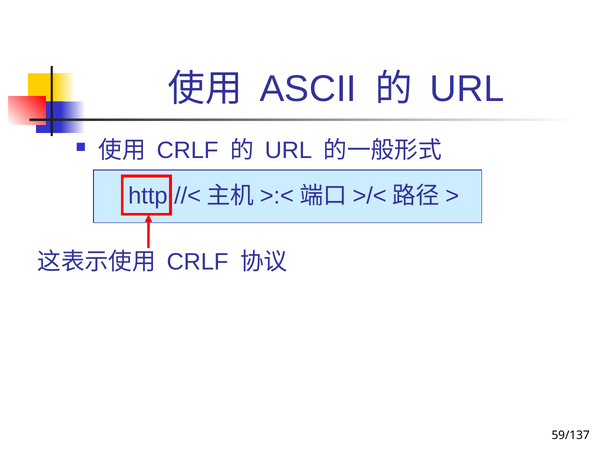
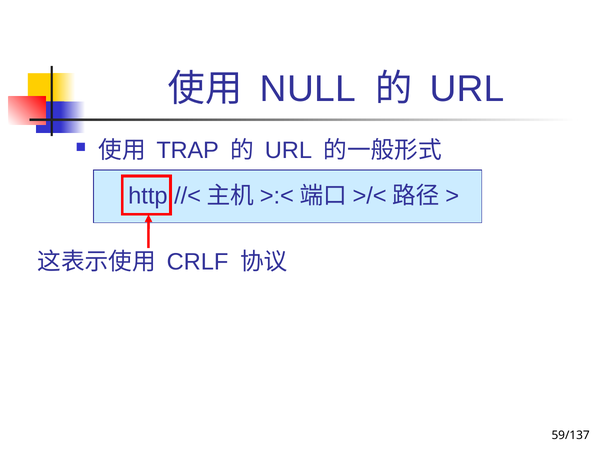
ASCII: ASCII -> NULL
CRLF at (188, 150): CRLF -> TRAP
